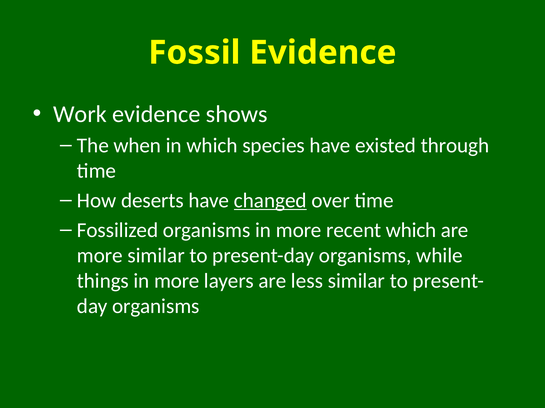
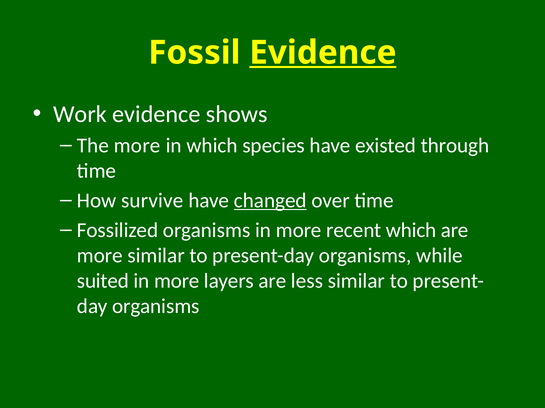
Evidence at (323, 53) underline: none -> present
The when: when -> more
deserts: deserts -> survive
things: things -> suited
